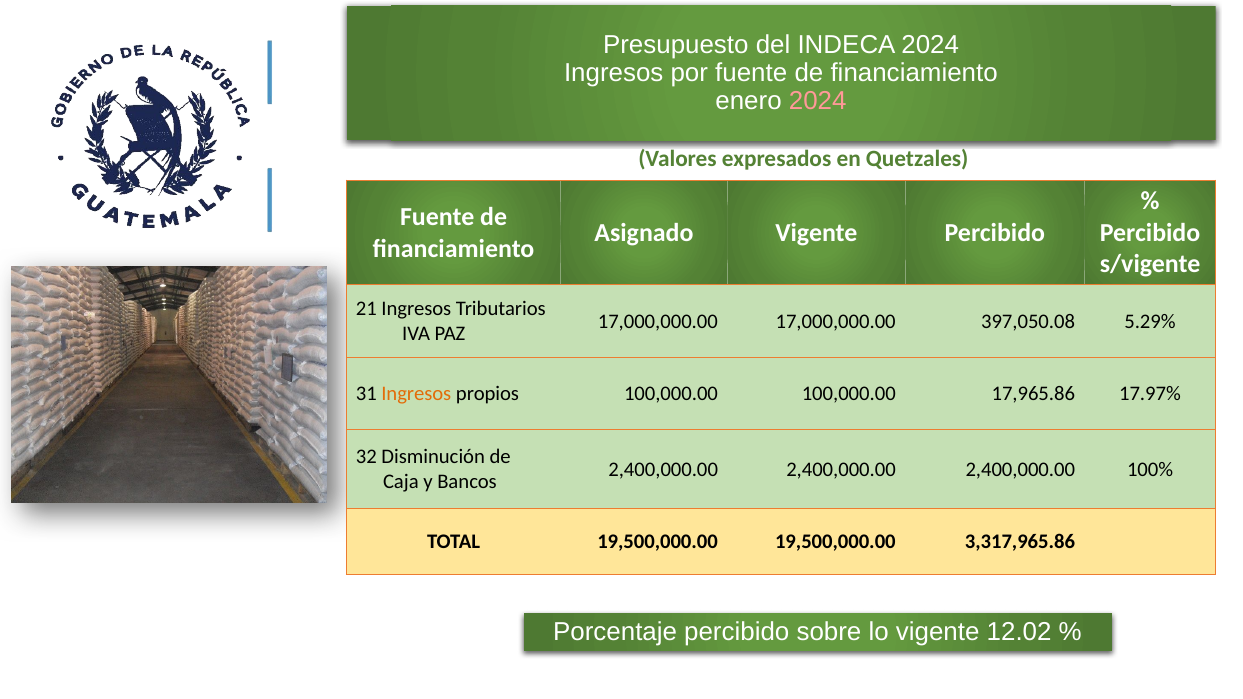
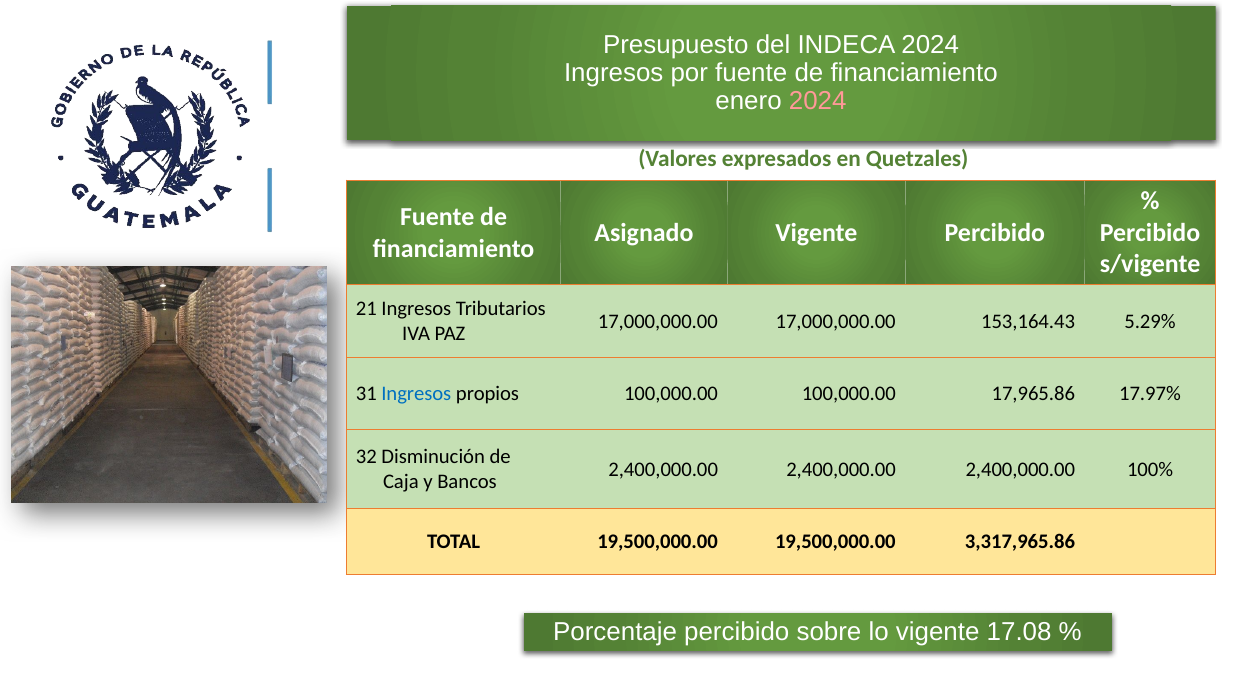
397,050.08: 397,050.08 -> 153,164.43
Ingresos at (416, 394) colour: orange -> blue
12.02: 12.02 -> 17.08
